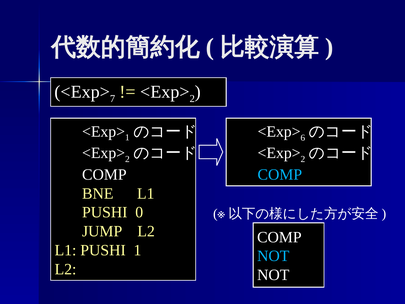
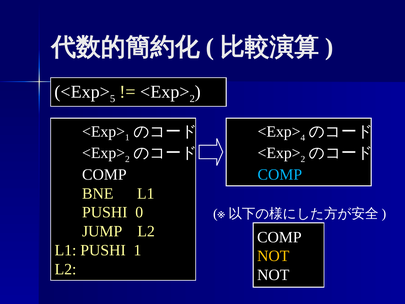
7: 7 -> 5
6: 6 -> 4
NOT at (273, 256) colour: light blue -> yellow
